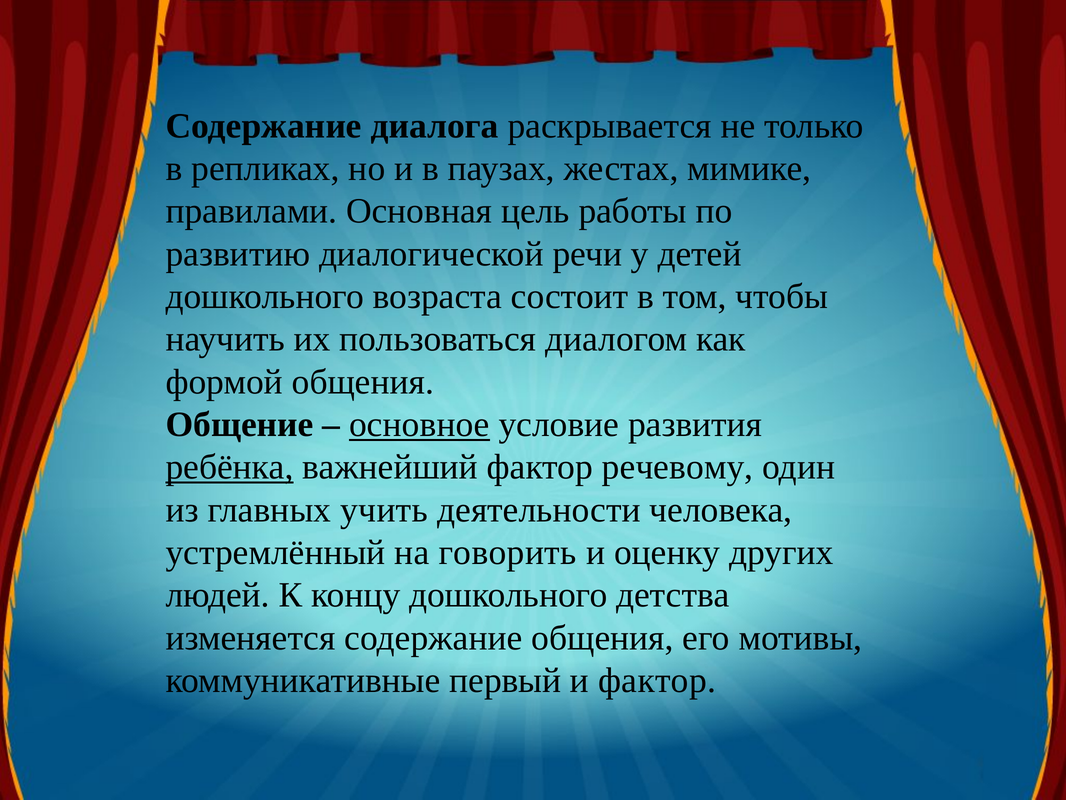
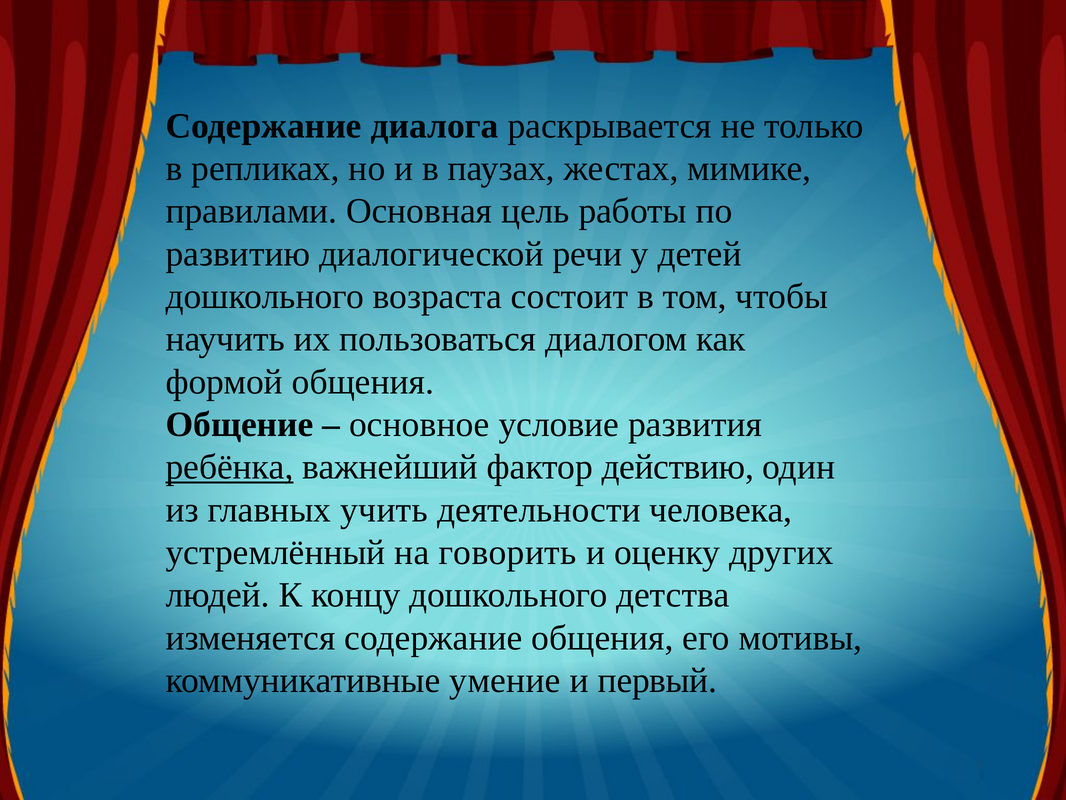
основное underline: present -> none
речевому: речевому -> действию
первый: первый -> умение
и фактор: фактор -> первый
